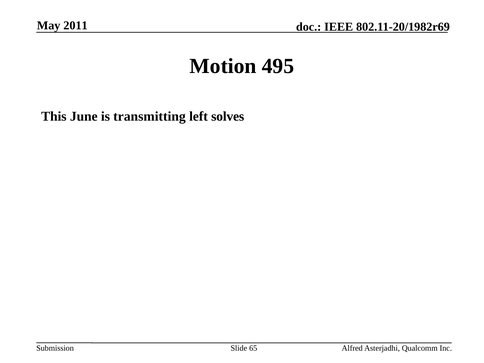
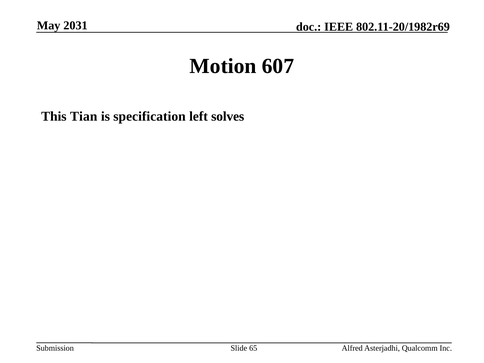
2011: 2011 -> 2031
495: 495 -> 607
June: June -> Tian
transmitting: transmitting -> specification
